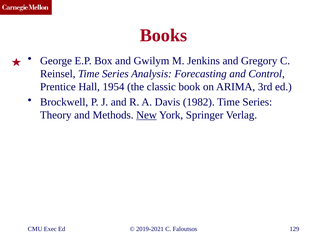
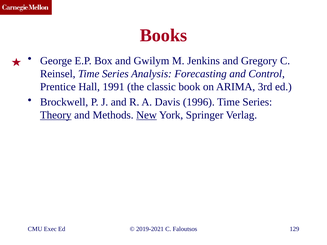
1954: 1954 -> 1991
1982: 1982 -> 1996
Theory underline: none -> present
